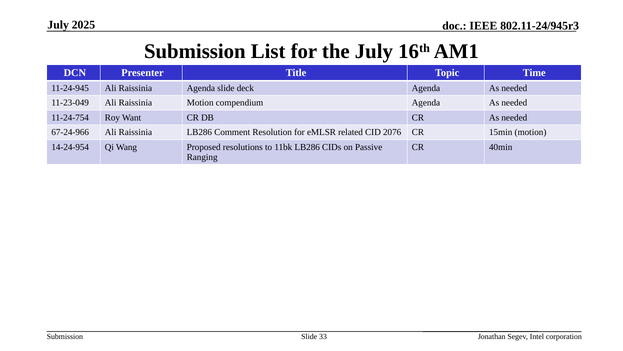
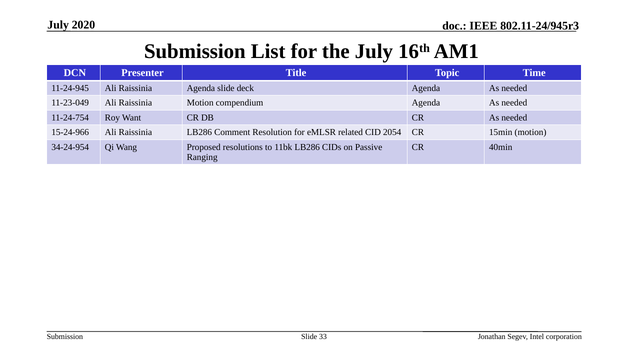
2025: 2025 -> 2020
67-24-966: 67-24-966 -> 15-24-966
2076: 2076 -> 2054
14-24-954: 14-24-954 -> 34-24-954
